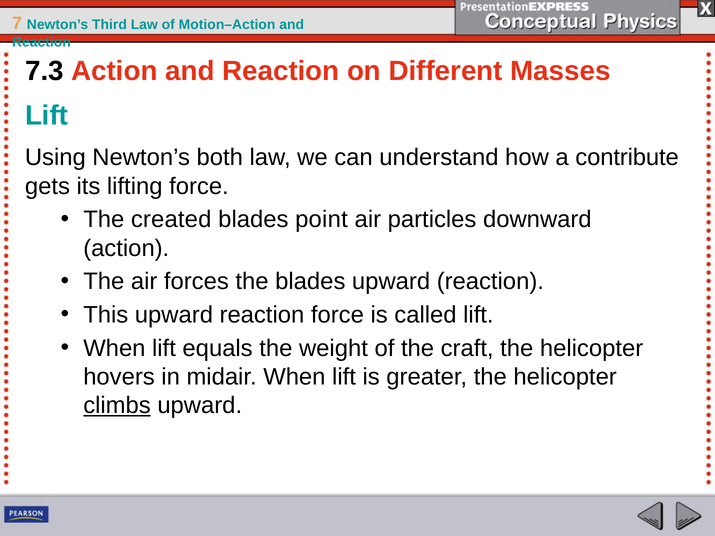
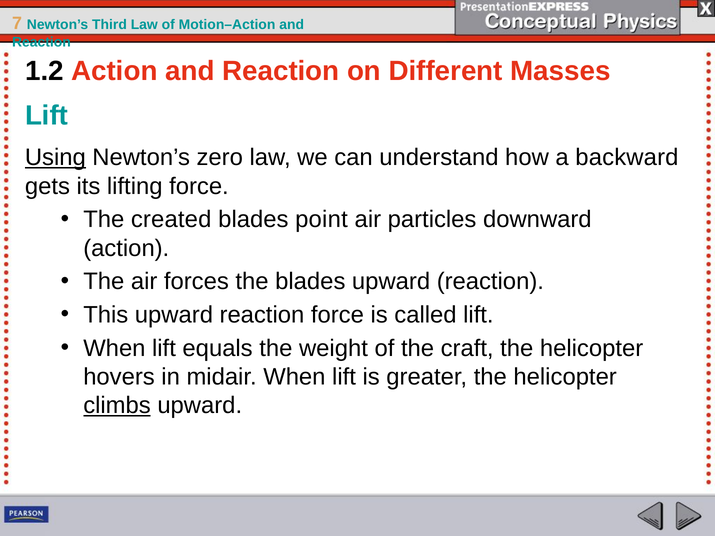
7.3: 7.3 -> 1.2
Using underline: none -> present
both: both -> zero
contribute: contribute -> backward
